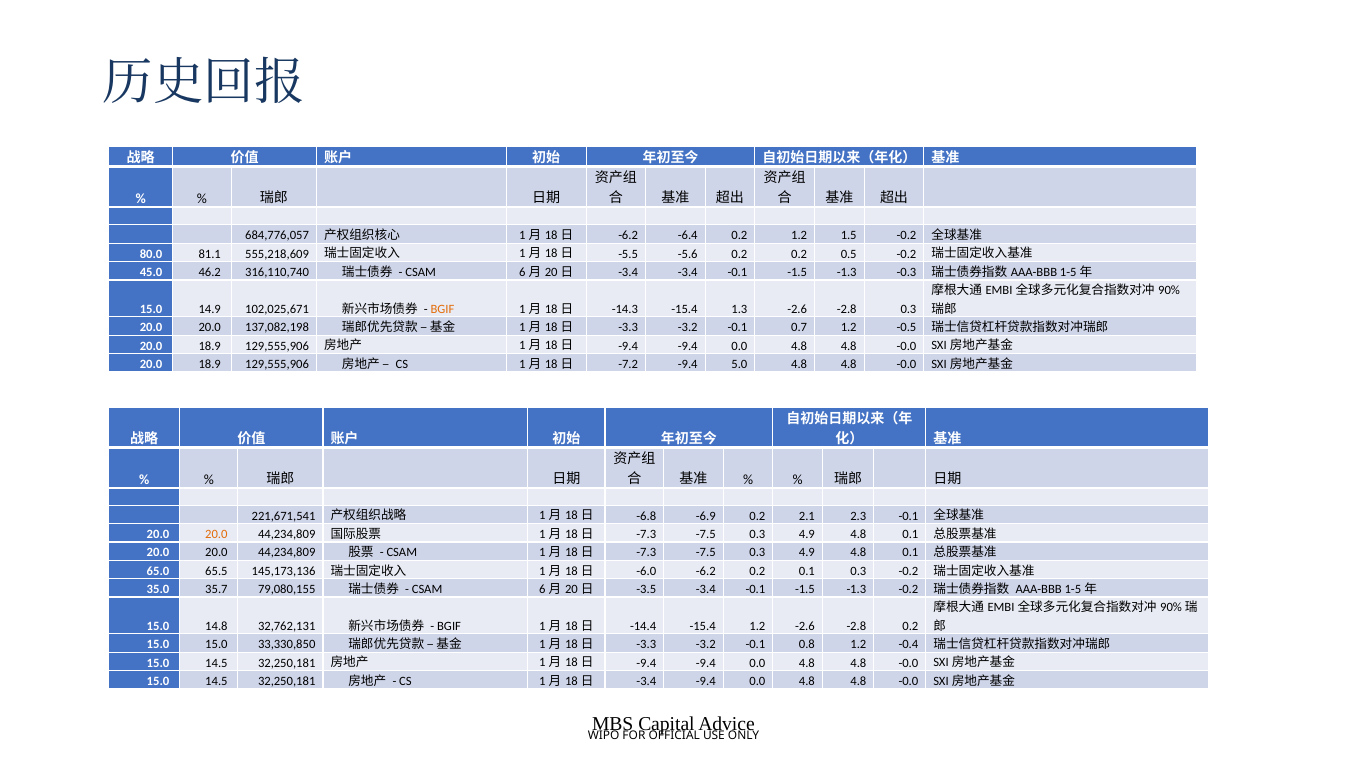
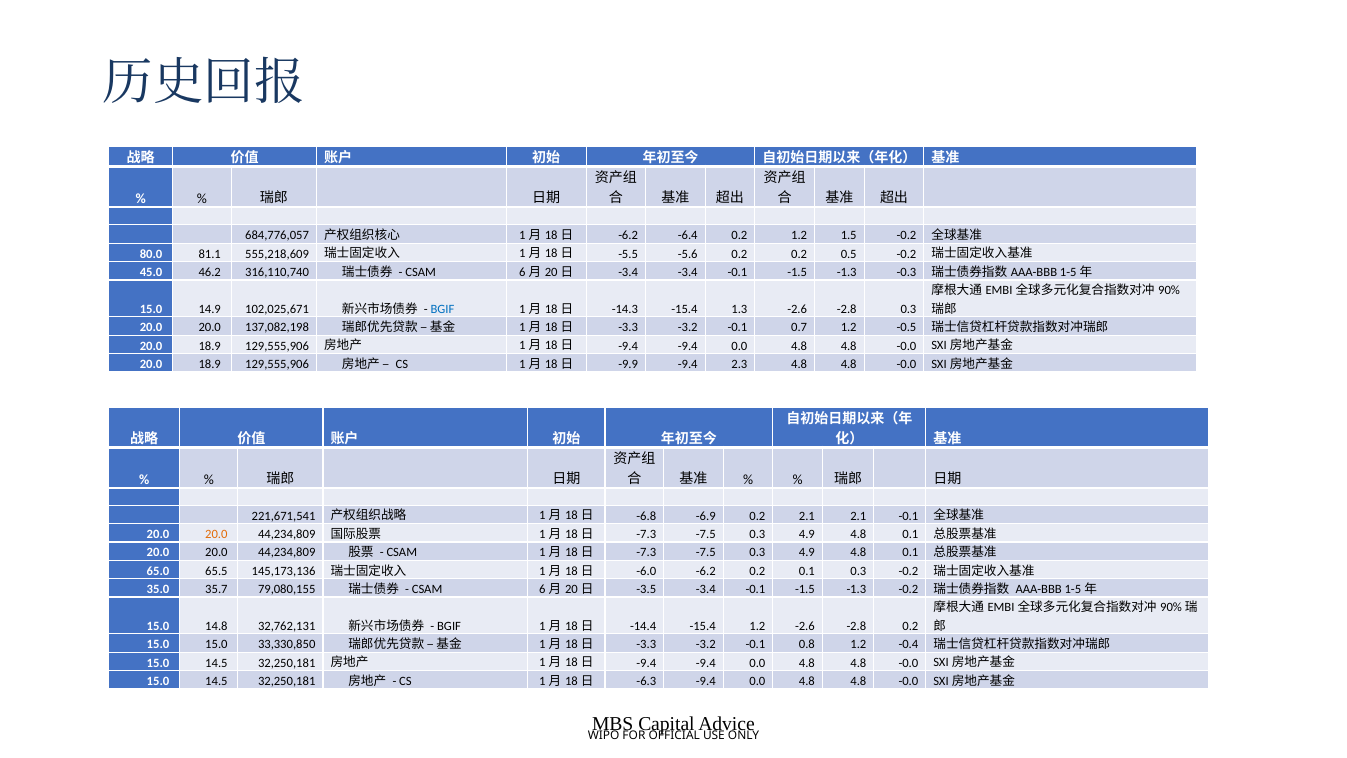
BGIF at (442, 309) colour: orange -> blue
-7.2: -7.2 -> -9.9
5.0: 5.0 -> 2.3
2.1 2.3: 2.3 -> 2.1
-3.4 at (646, 681): -3.4 -> -6.3
